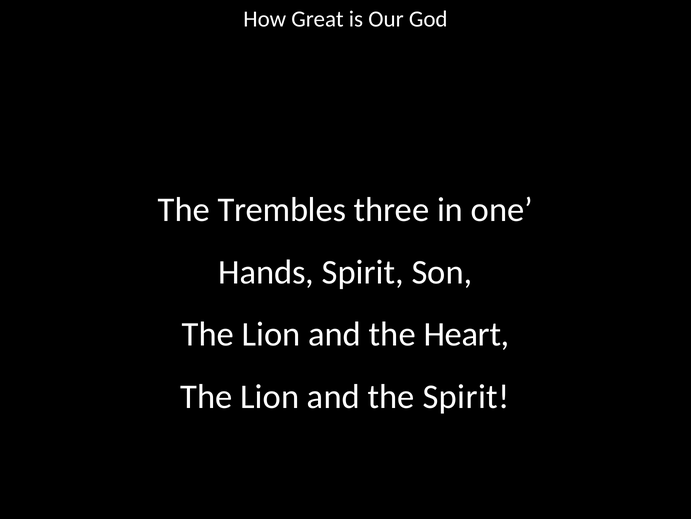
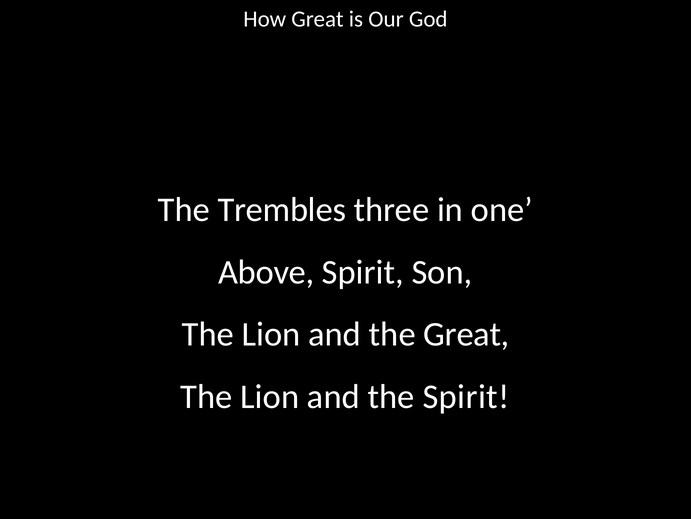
Hands: Hands -> Above
the Heart: Heart -> Great
